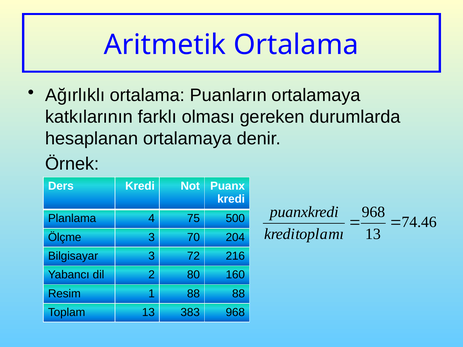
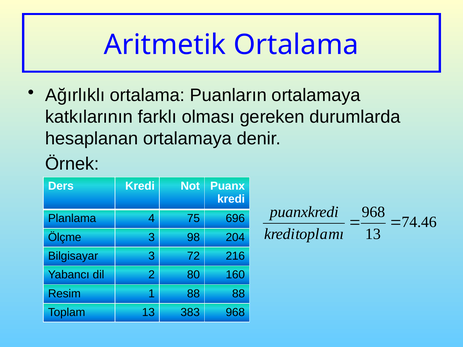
500: 500 -> 696
70: 70 -> 98
